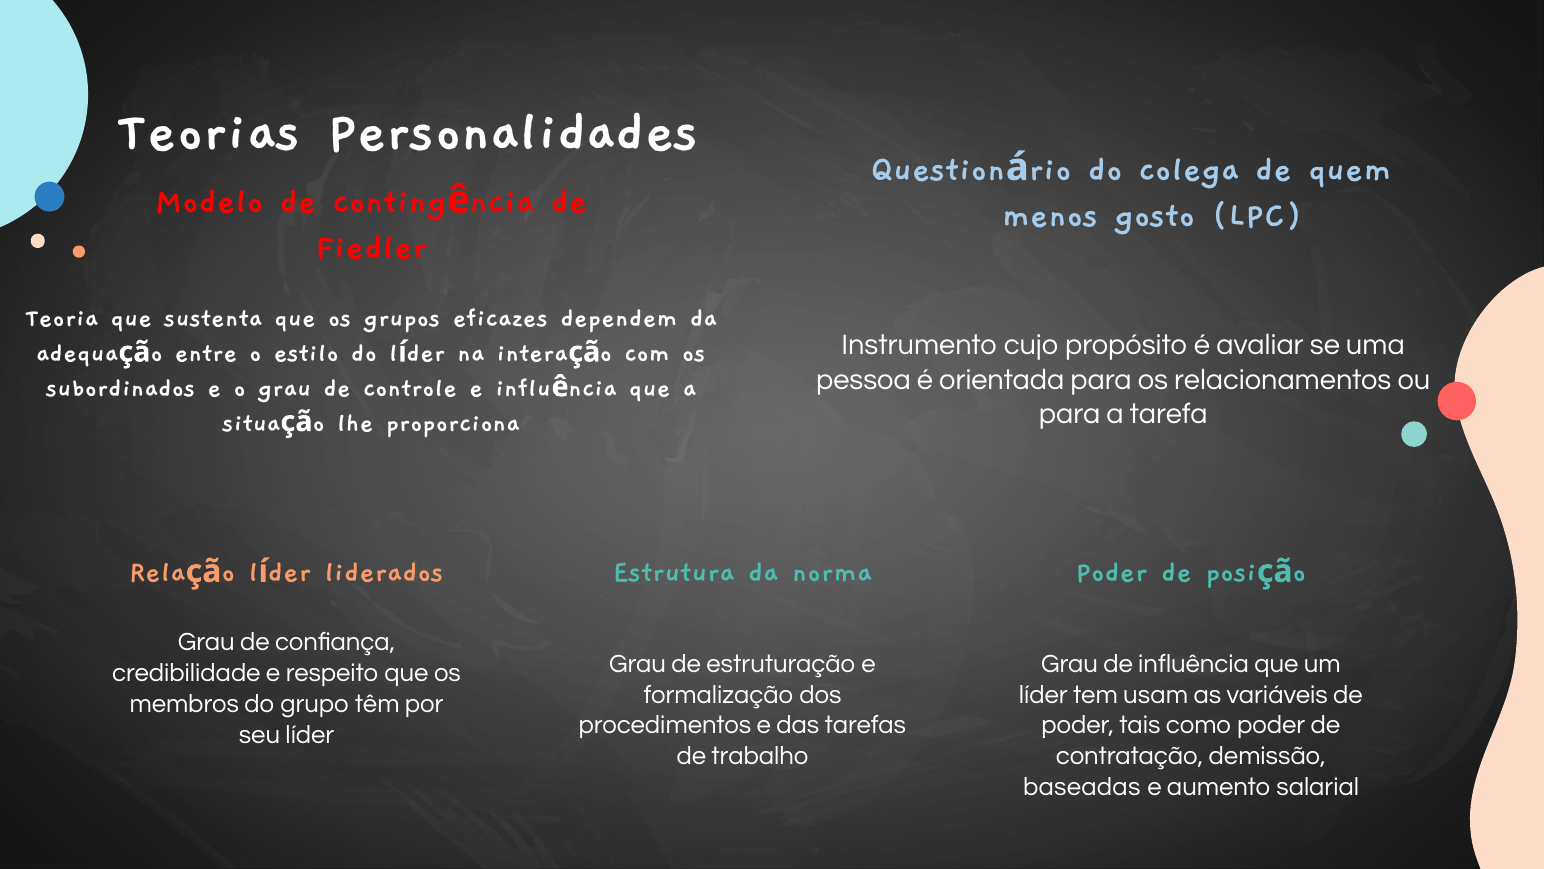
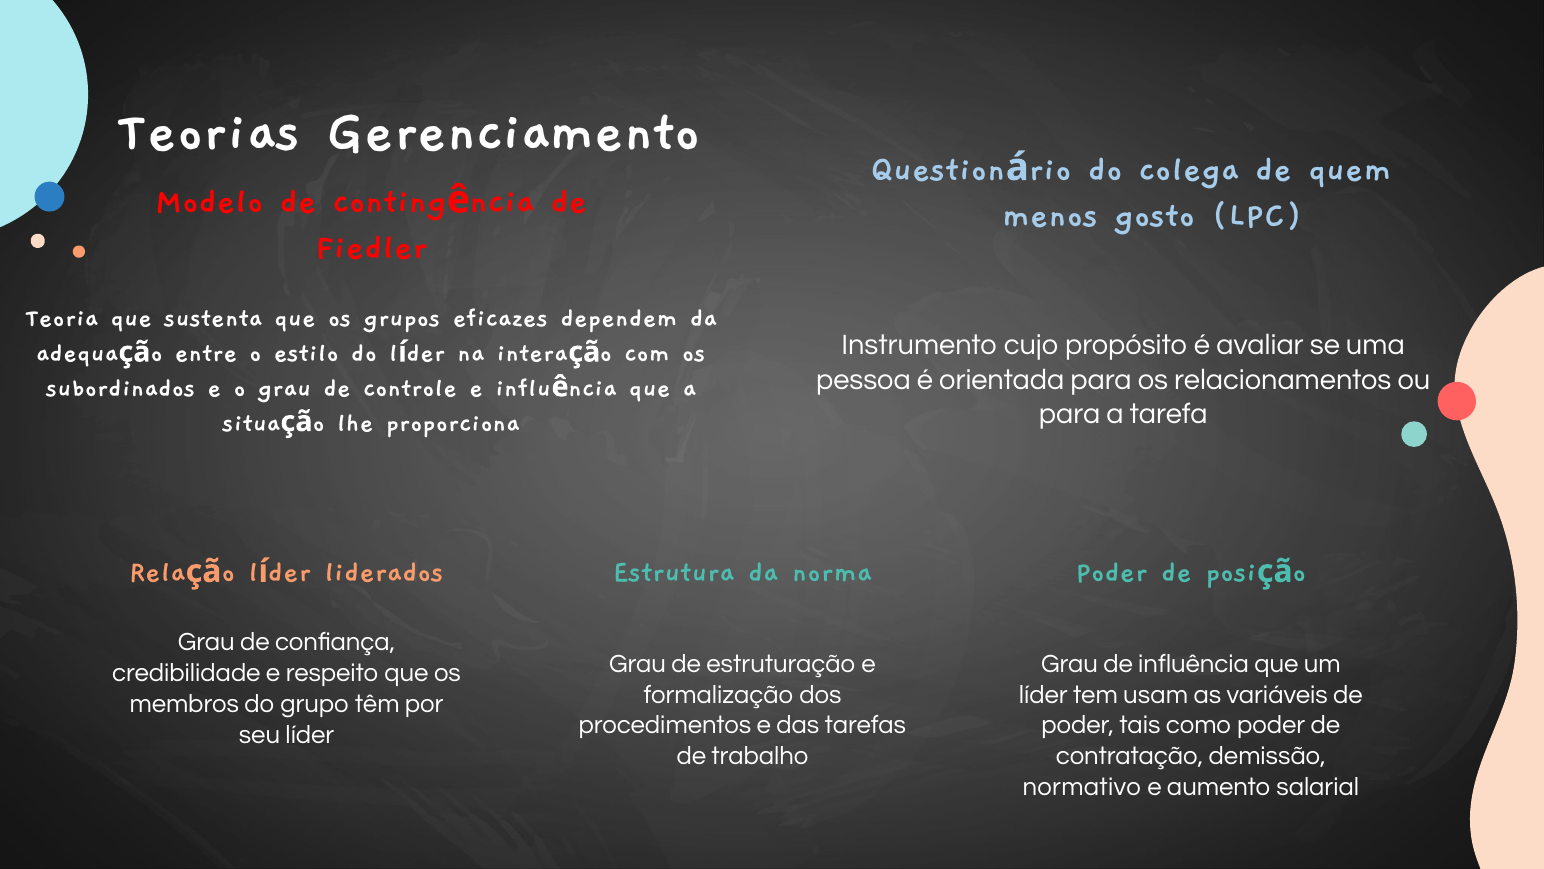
Personalidades: Personalidades -> Gerenciamento
baseadas: baseadas -> normativo
